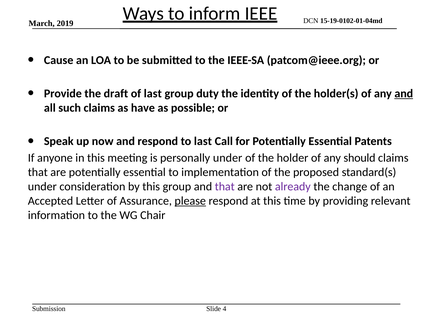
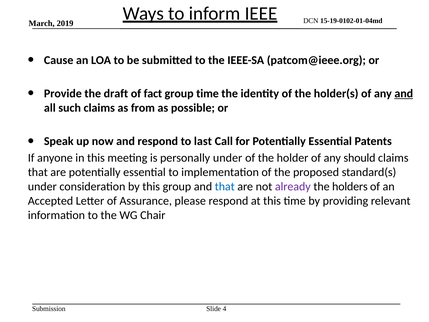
of last: last -> fact
group duty: duty -> time
have: have -> from
that at (225, 187) colour: purple -> blue
change: change -> holders
please underline: present -> none
